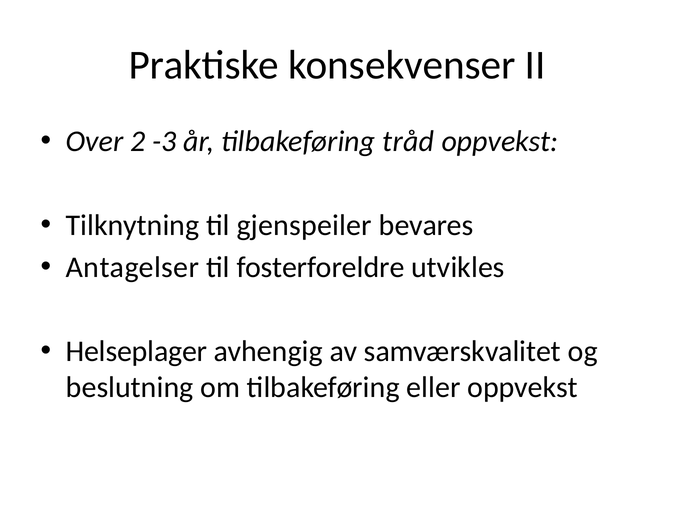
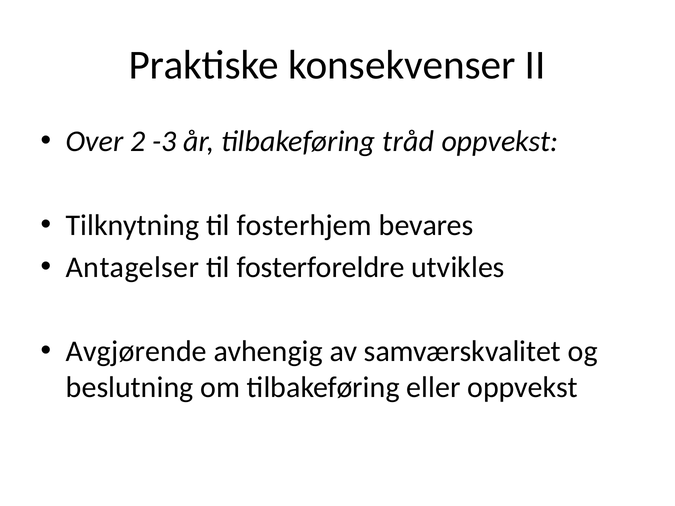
gjenspeiler: gjenspeiler -> fosterhjem
Helseplager: Helseplager -> Avgjørende
